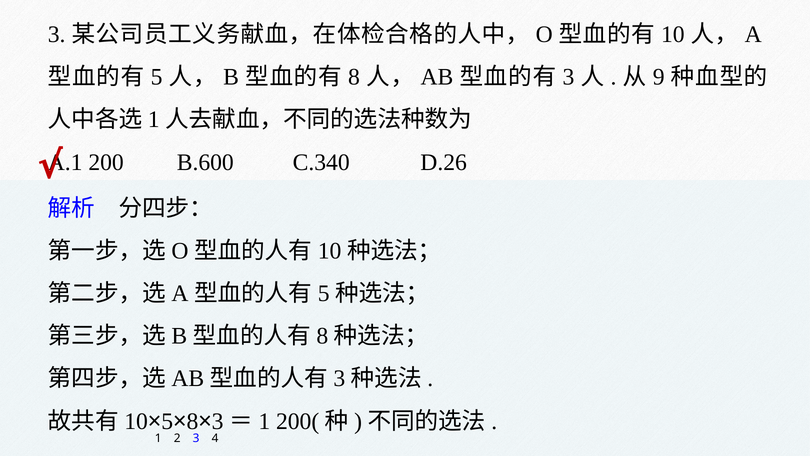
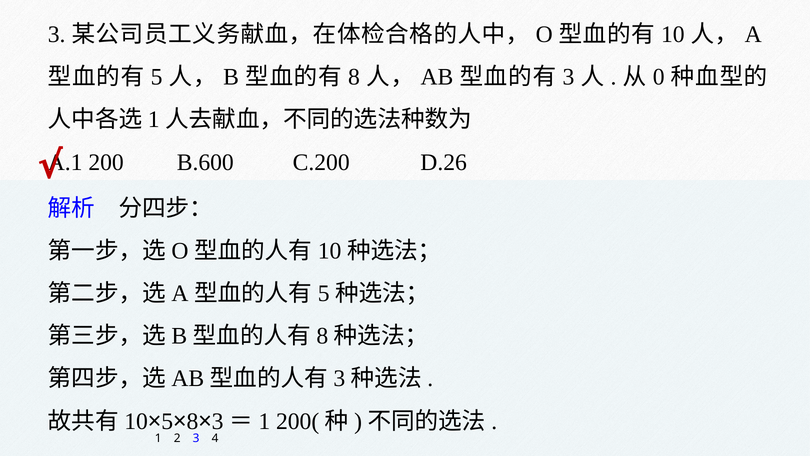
9: 9 -> 0
C.340: C.340 -> C.200
